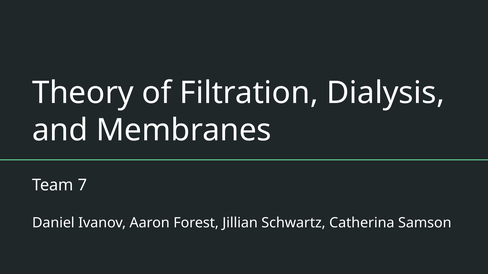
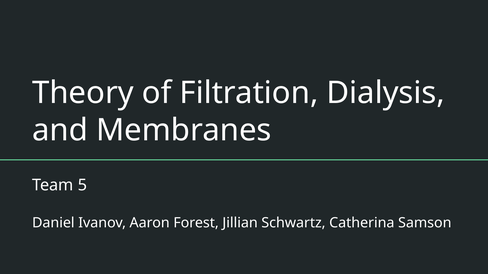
7: 7 -> 5
